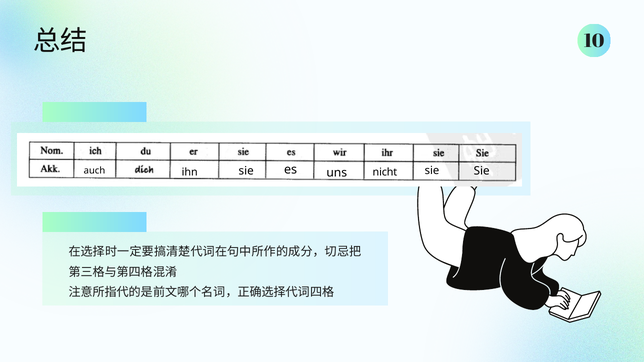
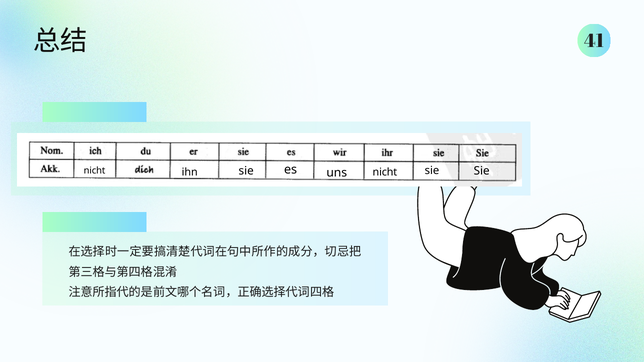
10: 10 -> 41
auch at (94, 171): auch -> nicht
